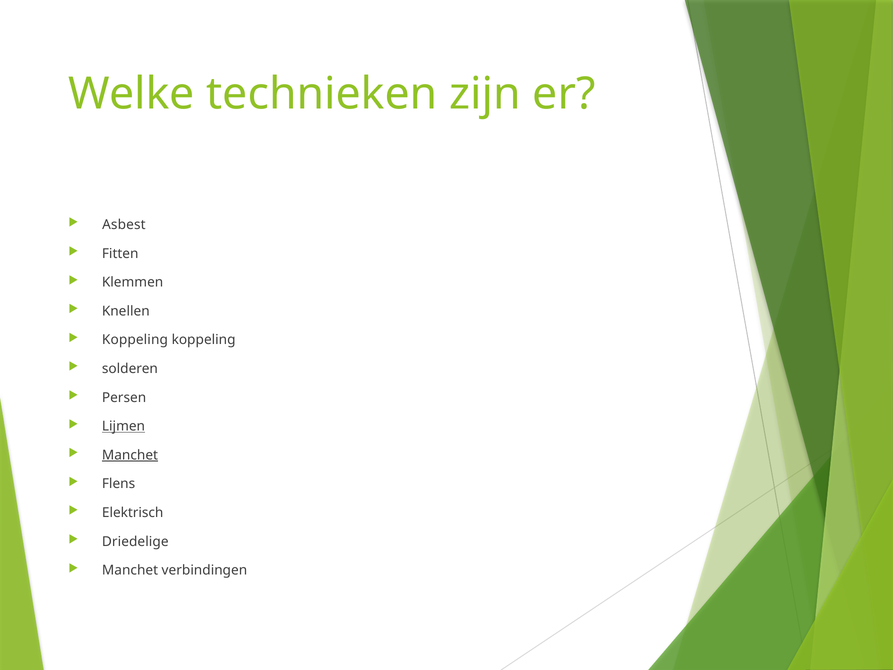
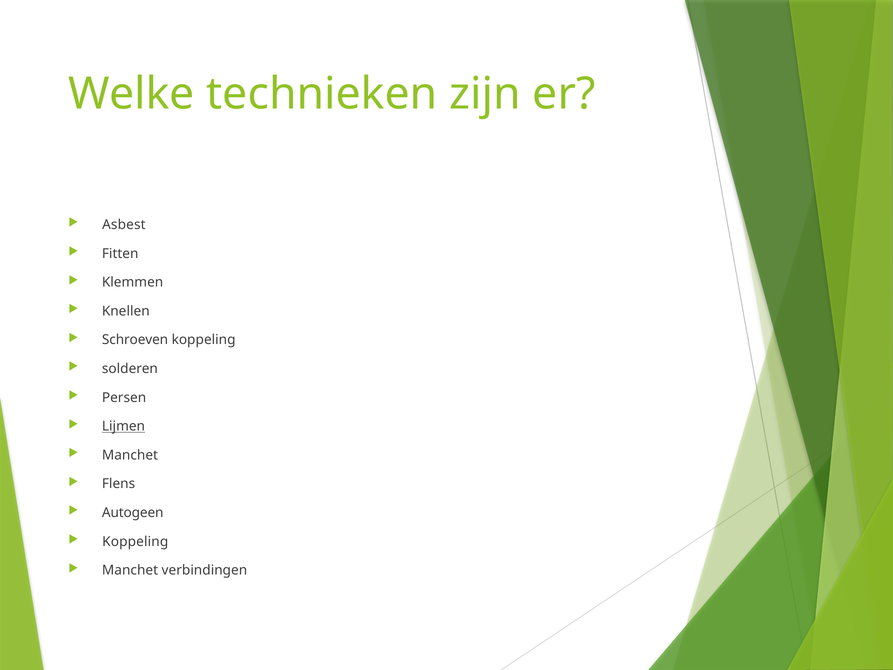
Koppeling at (135, 340): Koppeling -> Schroeven
Manchet at (130, 455) underline: present -> none
Elektrisch: Elektrisch -> Autogeen
Driedelige at (135, 541): Driedelige -> Koppeling
